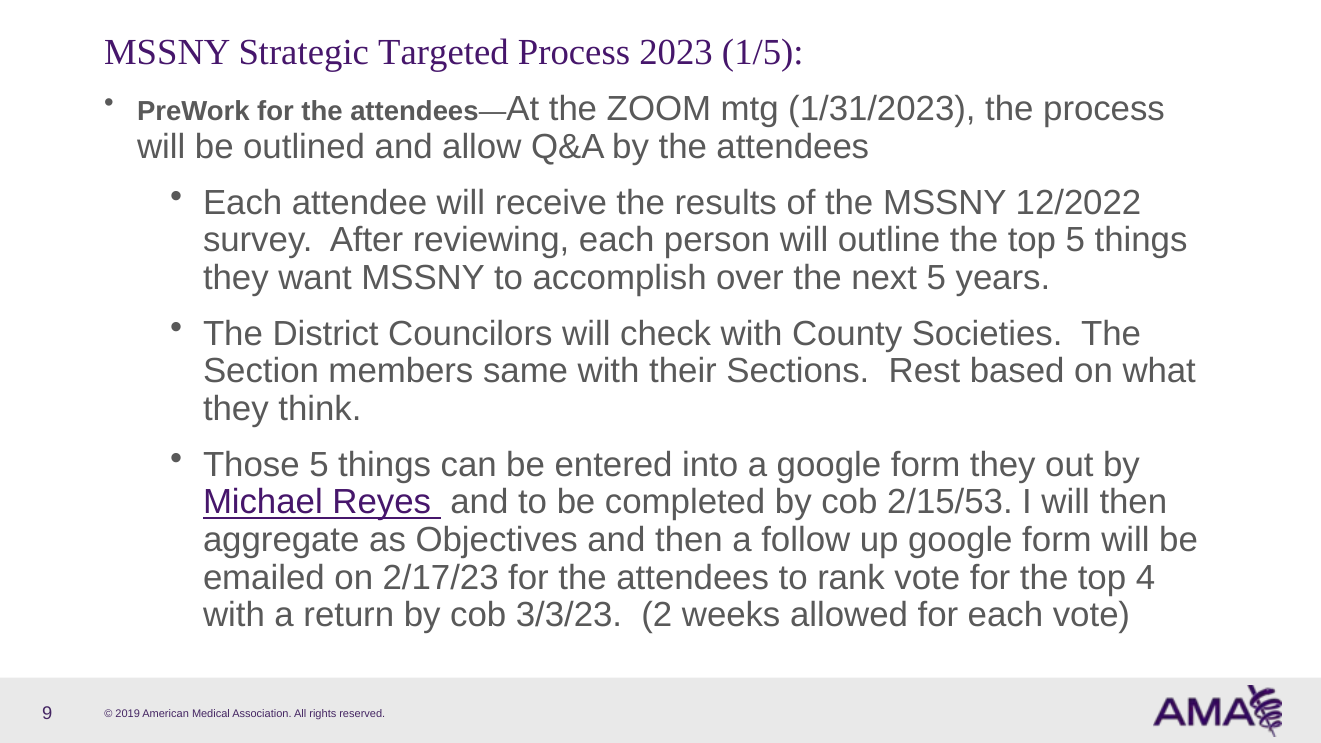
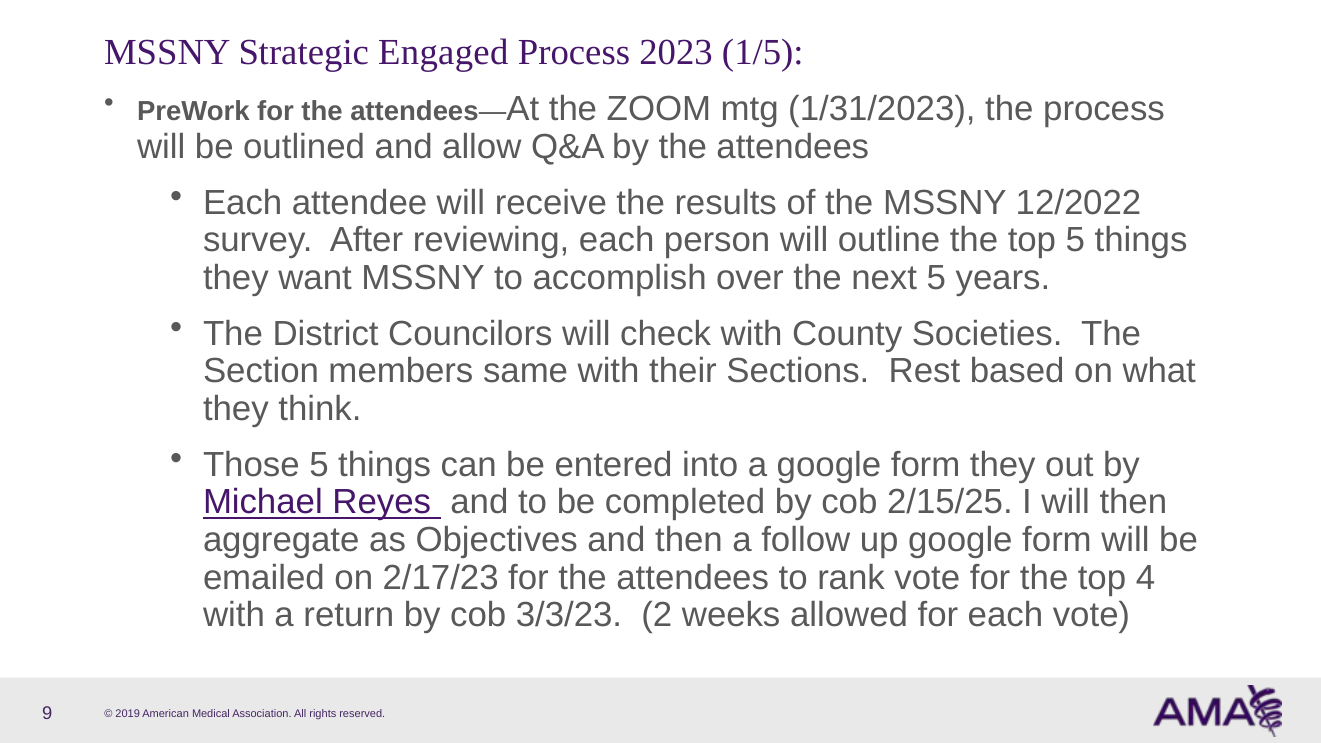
Targeted: Targeted -> Engaged
2/15/53: 2/15/53 -> 2/15/25
